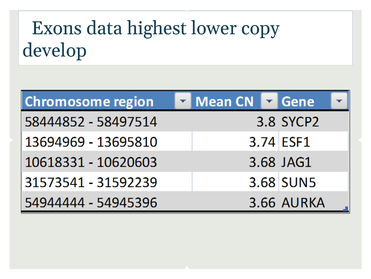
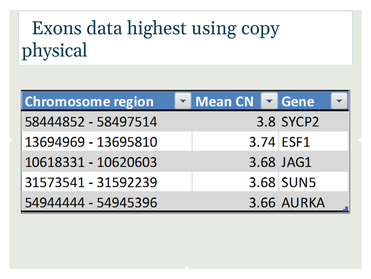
lower: lower -> using
develop: develop -> physical
